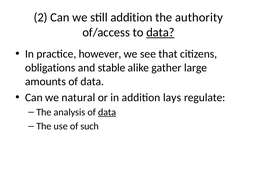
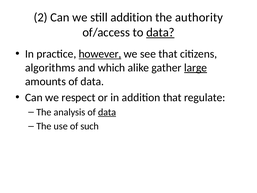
however underline: none -> present
obligations: obligations -> algorithms
stable: stable -> which
large underline: none -> present
natural: natural -> respect
addition lays: lays -> that
